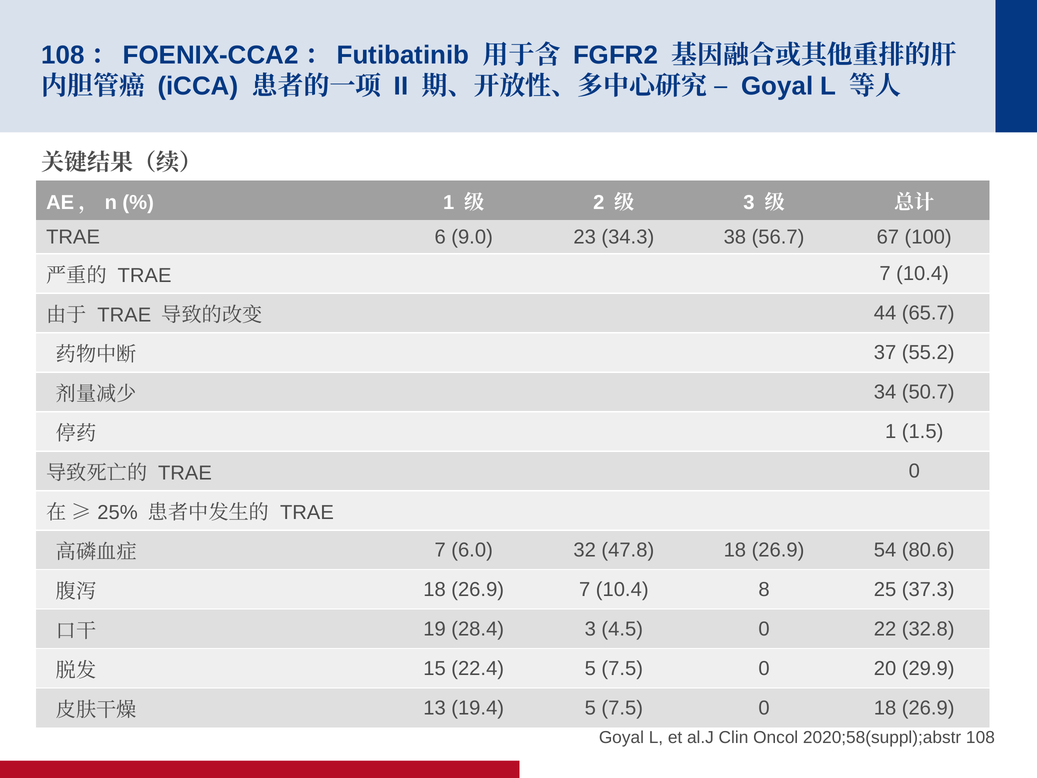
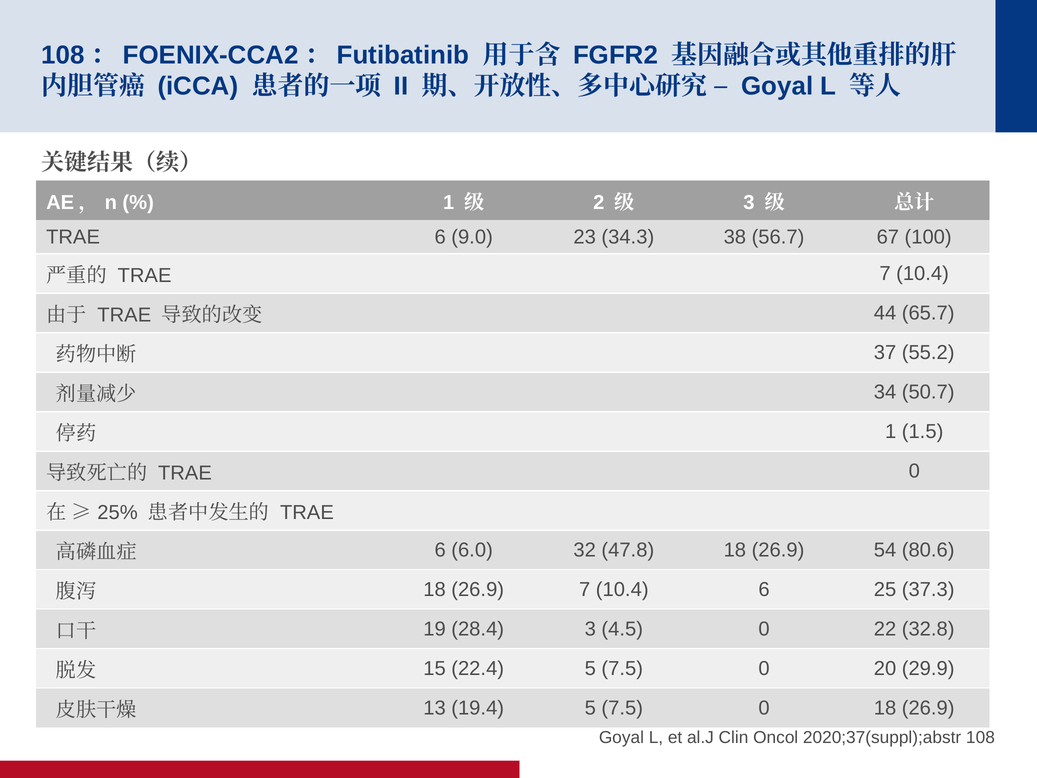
7 at (440, 550): 7 -> 6
10.4 8: 8 -> 6
2020;58(suppl);abstr: 2020;58(suppl);abstr -> 2020;37(suppl);abstr
